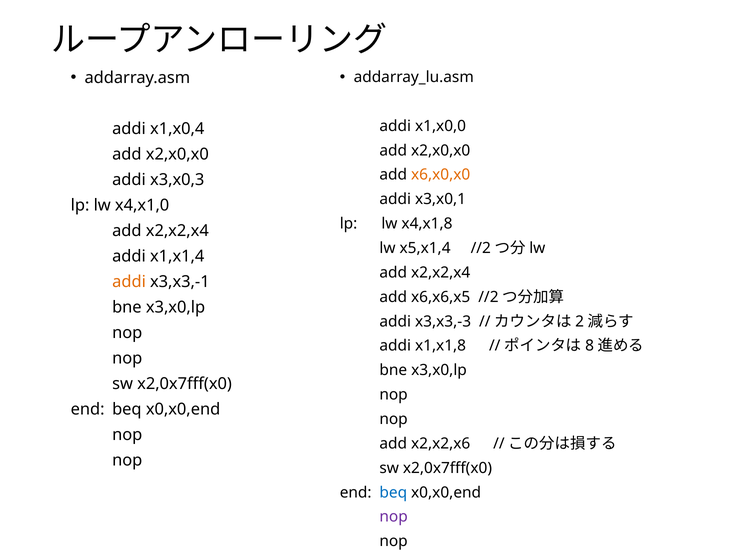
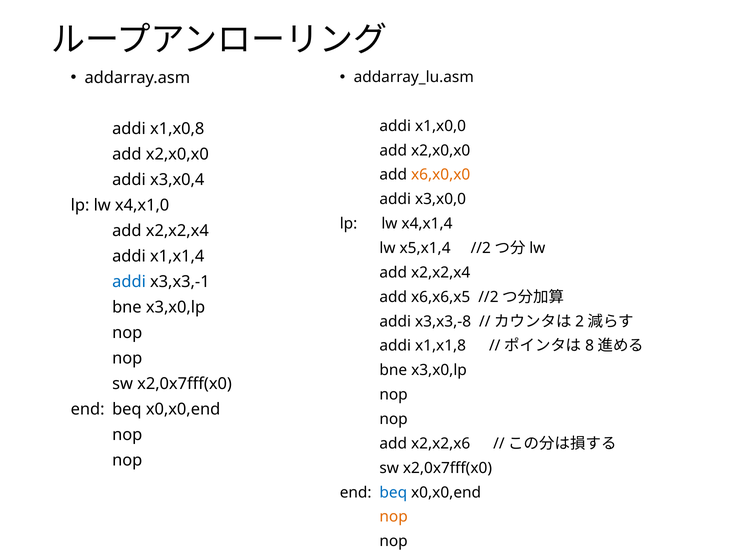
x1,x0,4: x1,x0,4 -> x1,x0,8
x3,x0,3: x3,x0,3 -> x3,x0,4
x3,x0,1: x3,x0,1 -> x3,x0,0
x4,x1,8: x4,x1,8 -> x4,x1,4
addi at (129, 282) colour: orange -> blue
x3,x3,-3: x3,x3,-3 -> x3,x3,-8
nop at (394, 517) colour: purple -> orange
